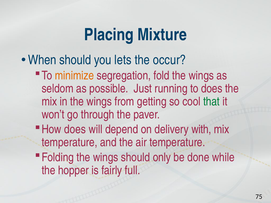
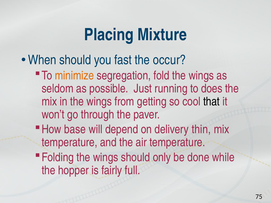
lets: lets -> fast
that colour: green -> black
How does: does -> base
with: with -> thin
